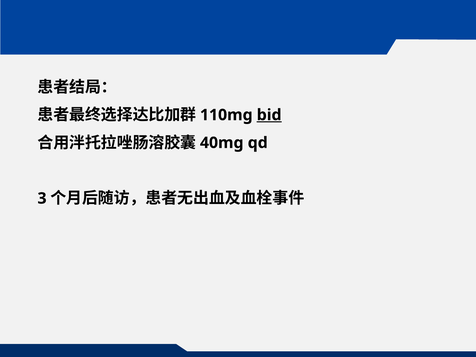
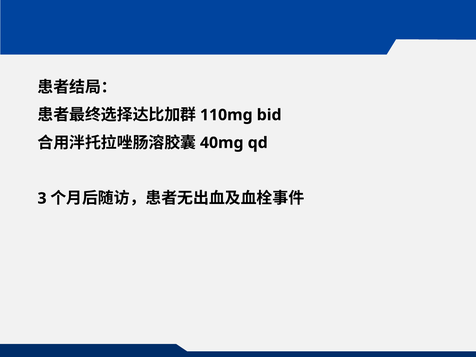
bid underline: present -> none
